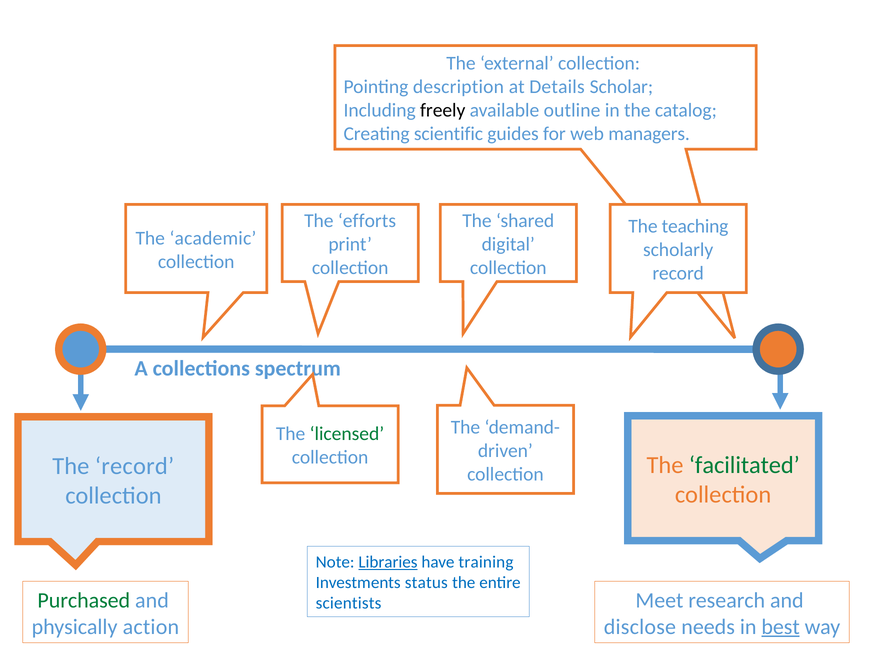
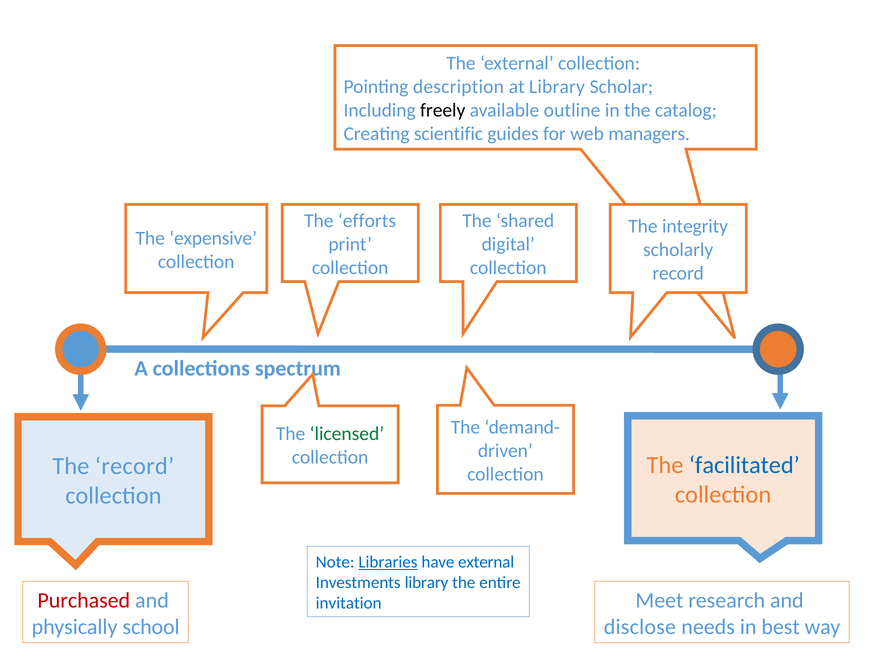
at Details: Details -> Library
teaching: teaching -> integrity
academic: academic -> expensive
facilitated colour: green -> blue
have training: training -> external
Investments status: status -> library
Purchased colour: green -> red
scientists: scientists -> invitation
action: action -> school
best underline: present -> none
